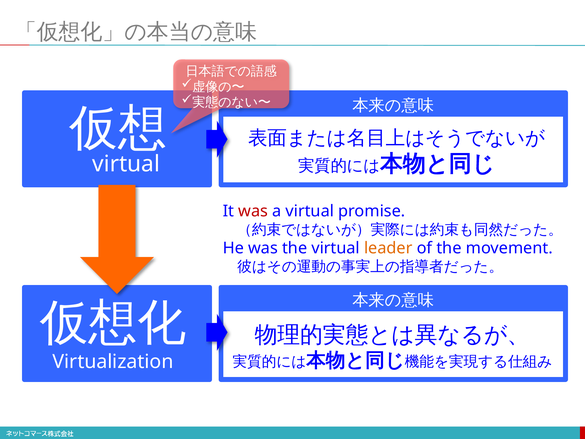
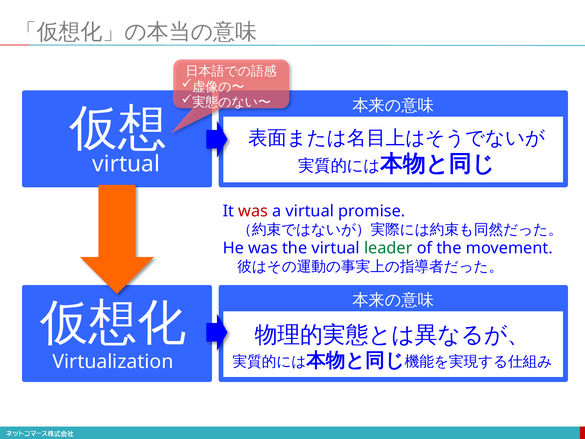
leader colour: orange -> green
